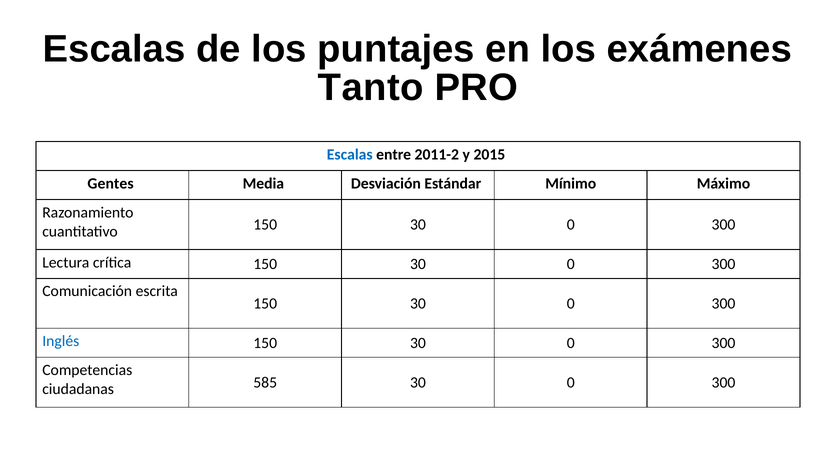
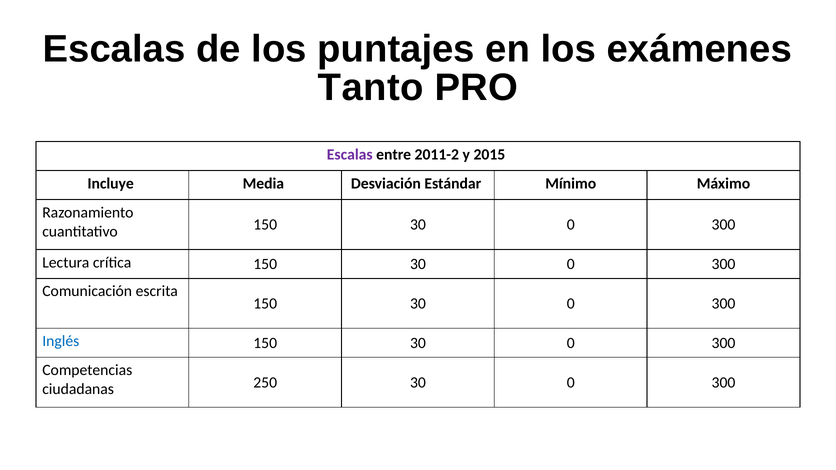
Escalas at (350, 155) colour: blue -> purple
Gentes: Gentes -> Incluye
585: 585 -> 250
